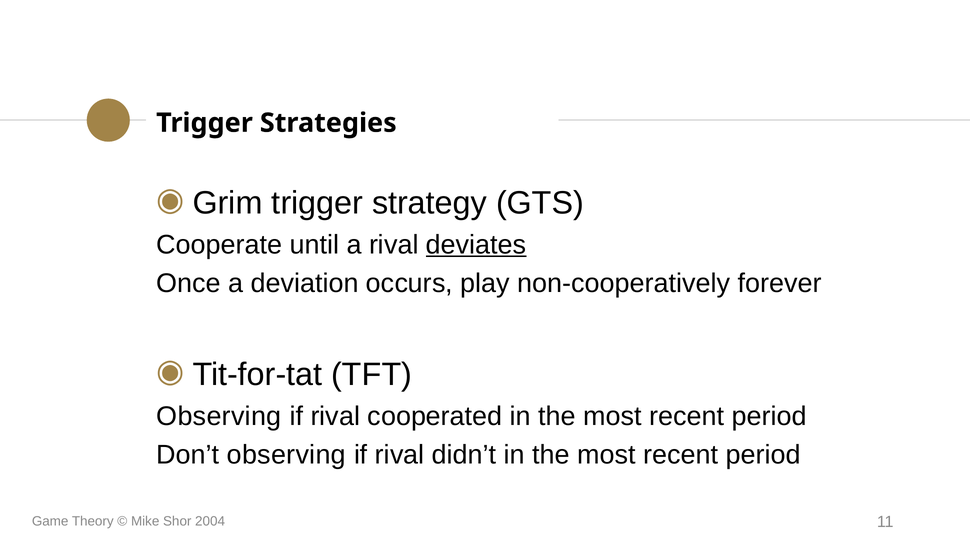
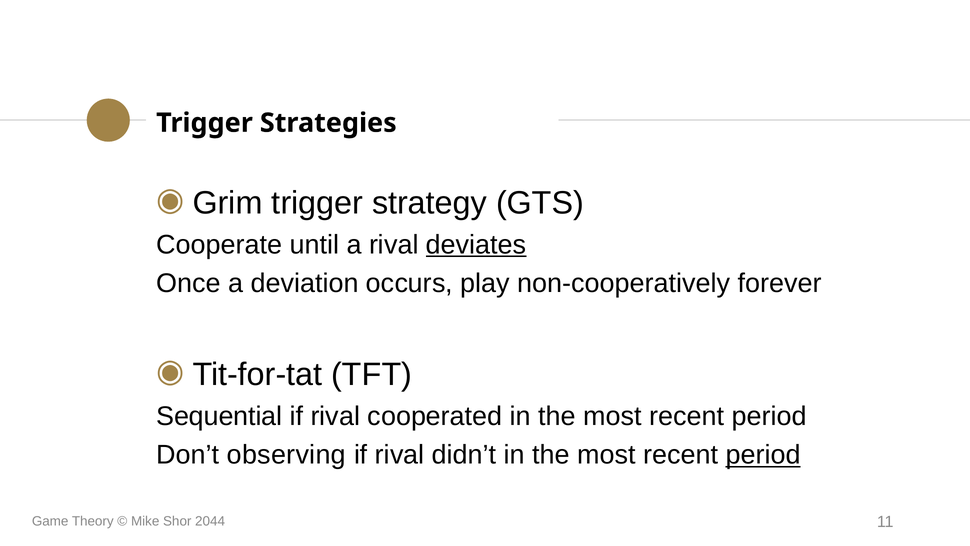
Observing at (219, 416): Observing -> Sequential
period at (763, 455) underline: none -> present
2004: 2004 -> 2044
